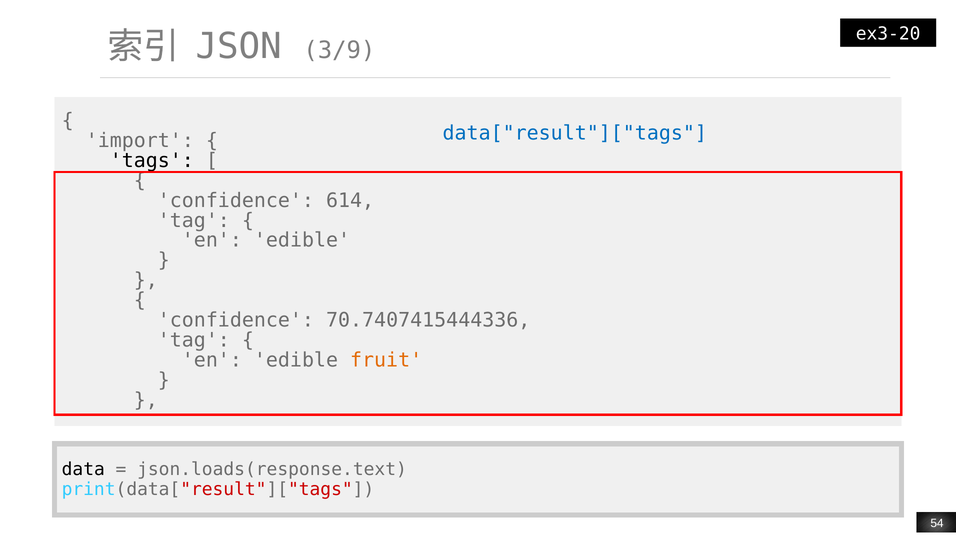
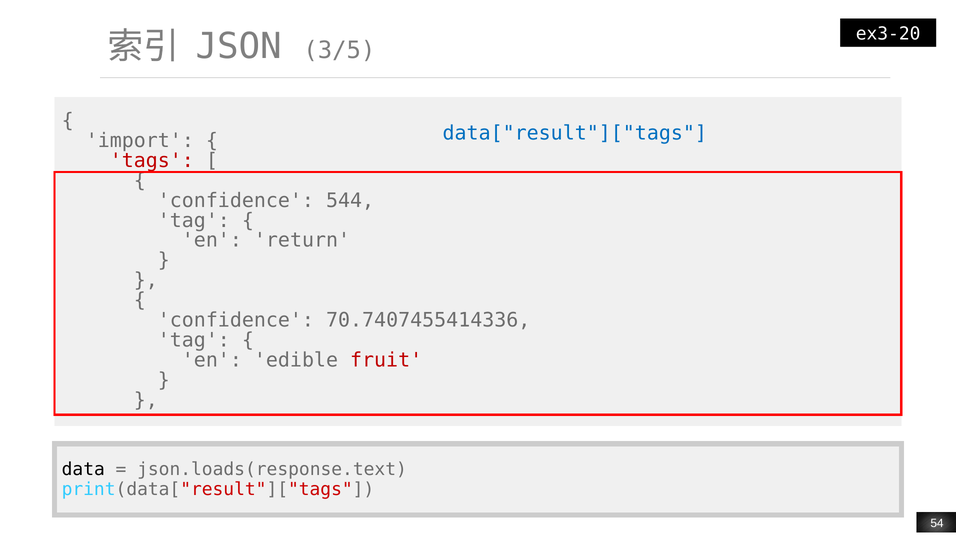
3/9: 3/9 -> 3/5
tags colour: black -> red
614: 614 -> 544
edible at (302, 240): edible -> return
70.7407415444336: 70.7407415444336 -> 70.7407455414336
fruit colour: orange -> red
